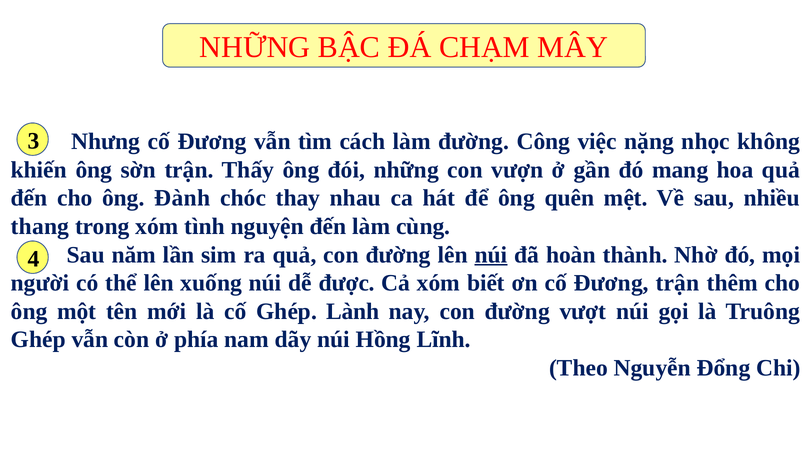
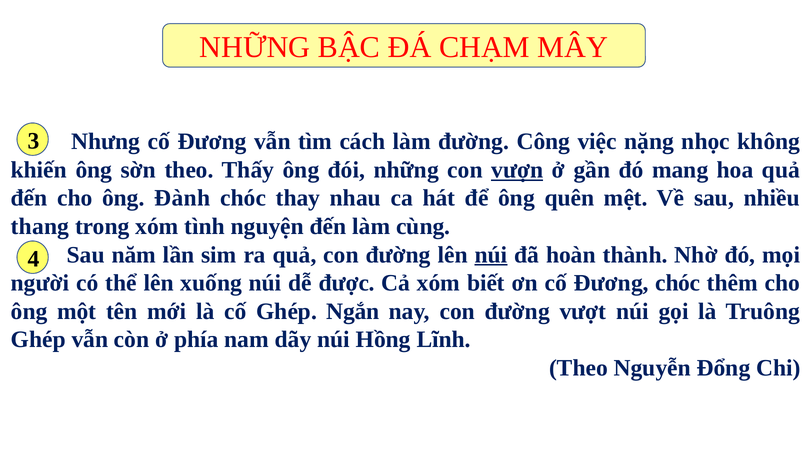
sờn trận: trận -> theo
vượn underline: none -> present
Đương trận: trận -> chóc
Lành: Lành -> Ngắn
